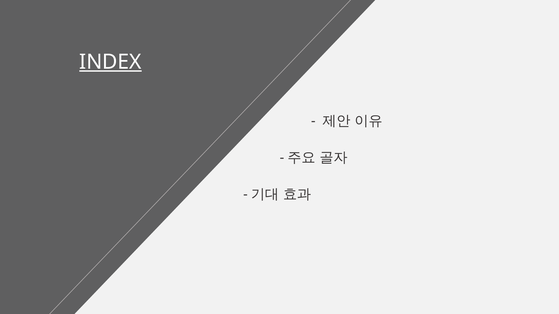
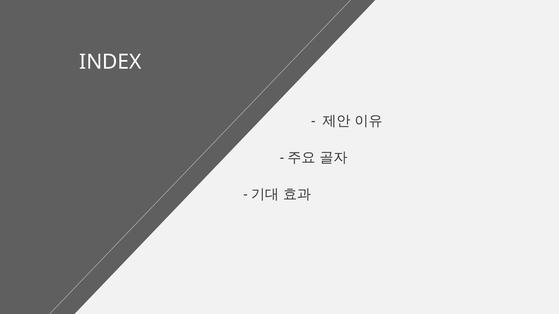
INDEX underline: present -> none
